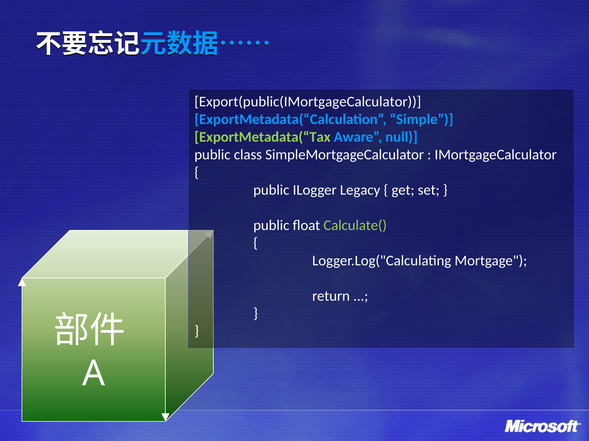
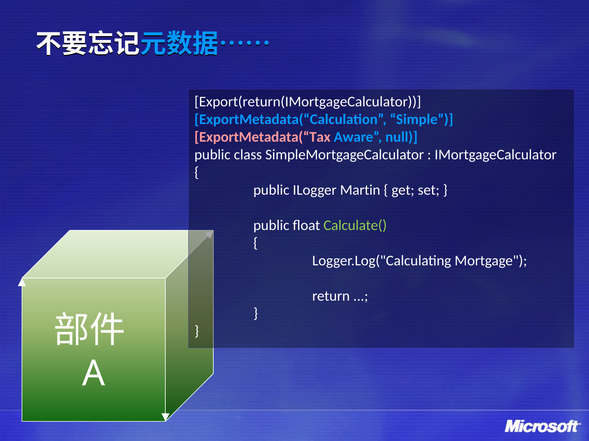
Export(public(IMortgageCalculator: Export(public(IMortgageCalculator -> Export(return(IMortgageCalculator
ExportMetadata(“Tax colour: light green -> pink
Legacy: Legacy -> Martin
